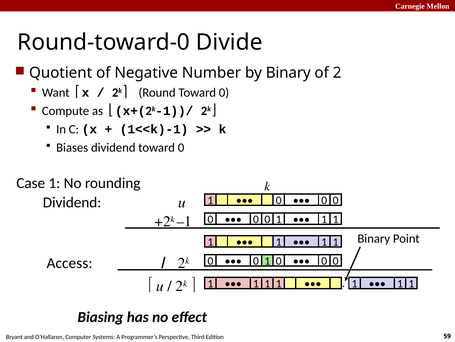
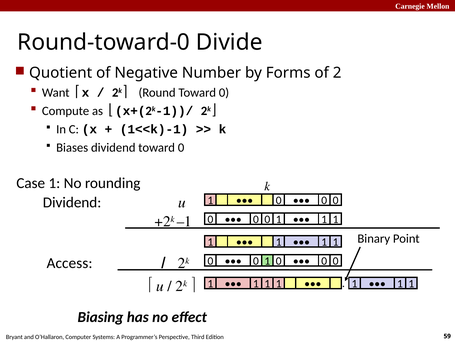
by Binary: Binary -> Forms
